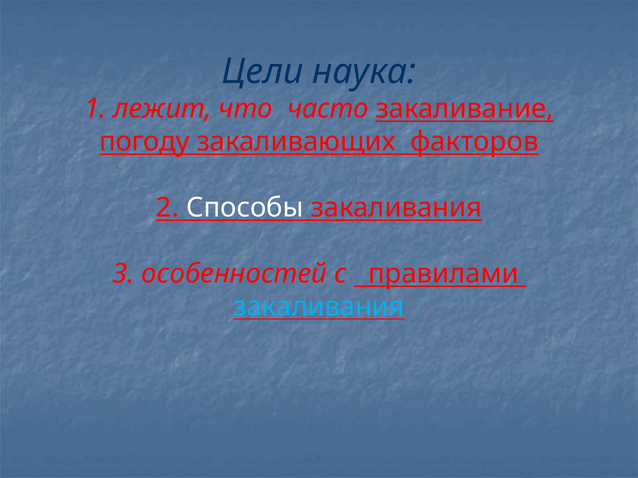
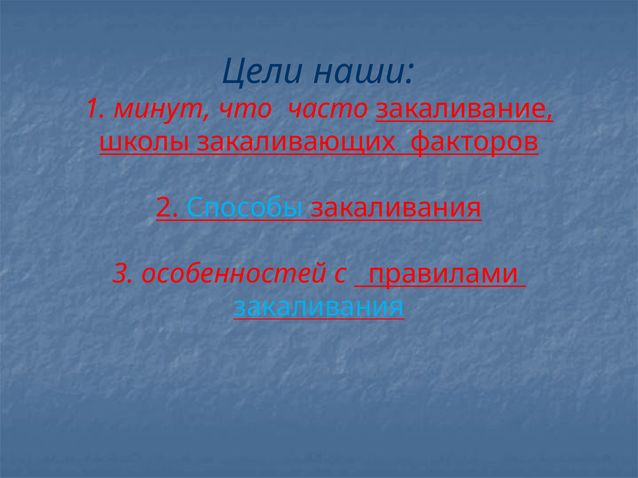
наука: наука -> наши
лежит: лежит -> минут
погоду: погоду -> школы
Способы colour: white -> light blue
